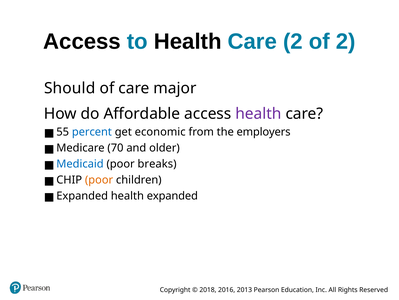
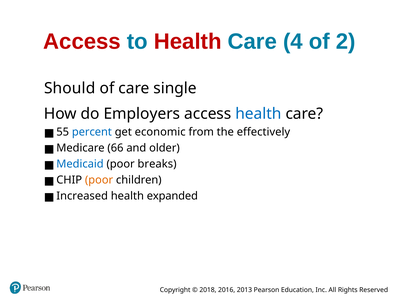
Access at (82, 42) colour: black -> red
Health at (188, 42) colour: black -> red
Care 2: 2 -> 4
major: major -> single
Affordable: Affordable -> Employers
health at (258, 113) colour: purple -> blue
employers: employers -> effectively
70: 70 -> 66
Expanded at (82, 196): Expanded -> Increased
